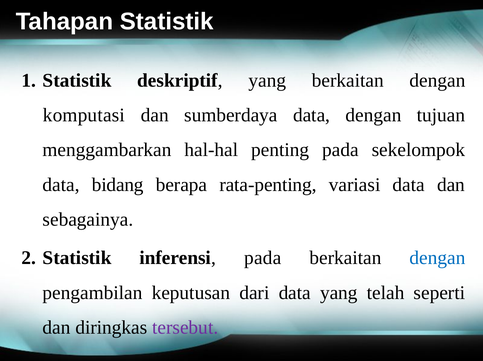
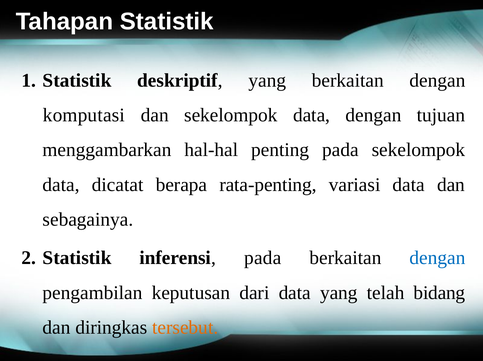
dan sumberdaya: sumberdaya -> sekelompok
bidang: bidang -> dicatat
seperti: seperti -> bidang
tersebut colour: purple -> orange
